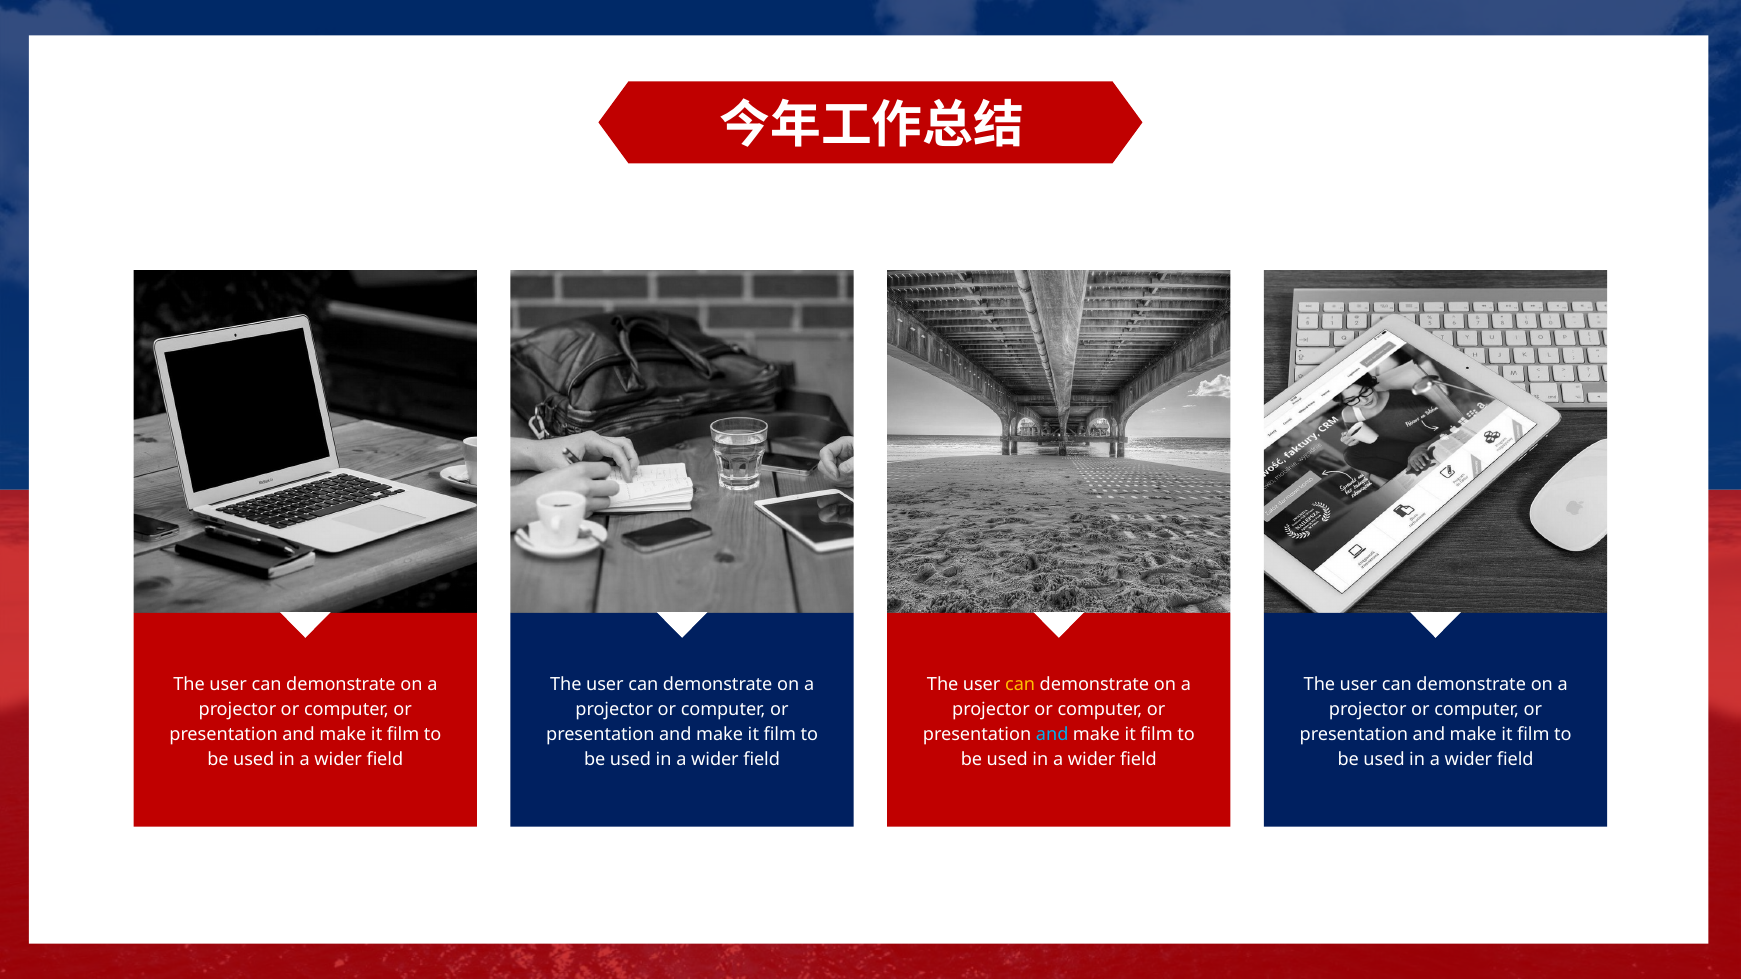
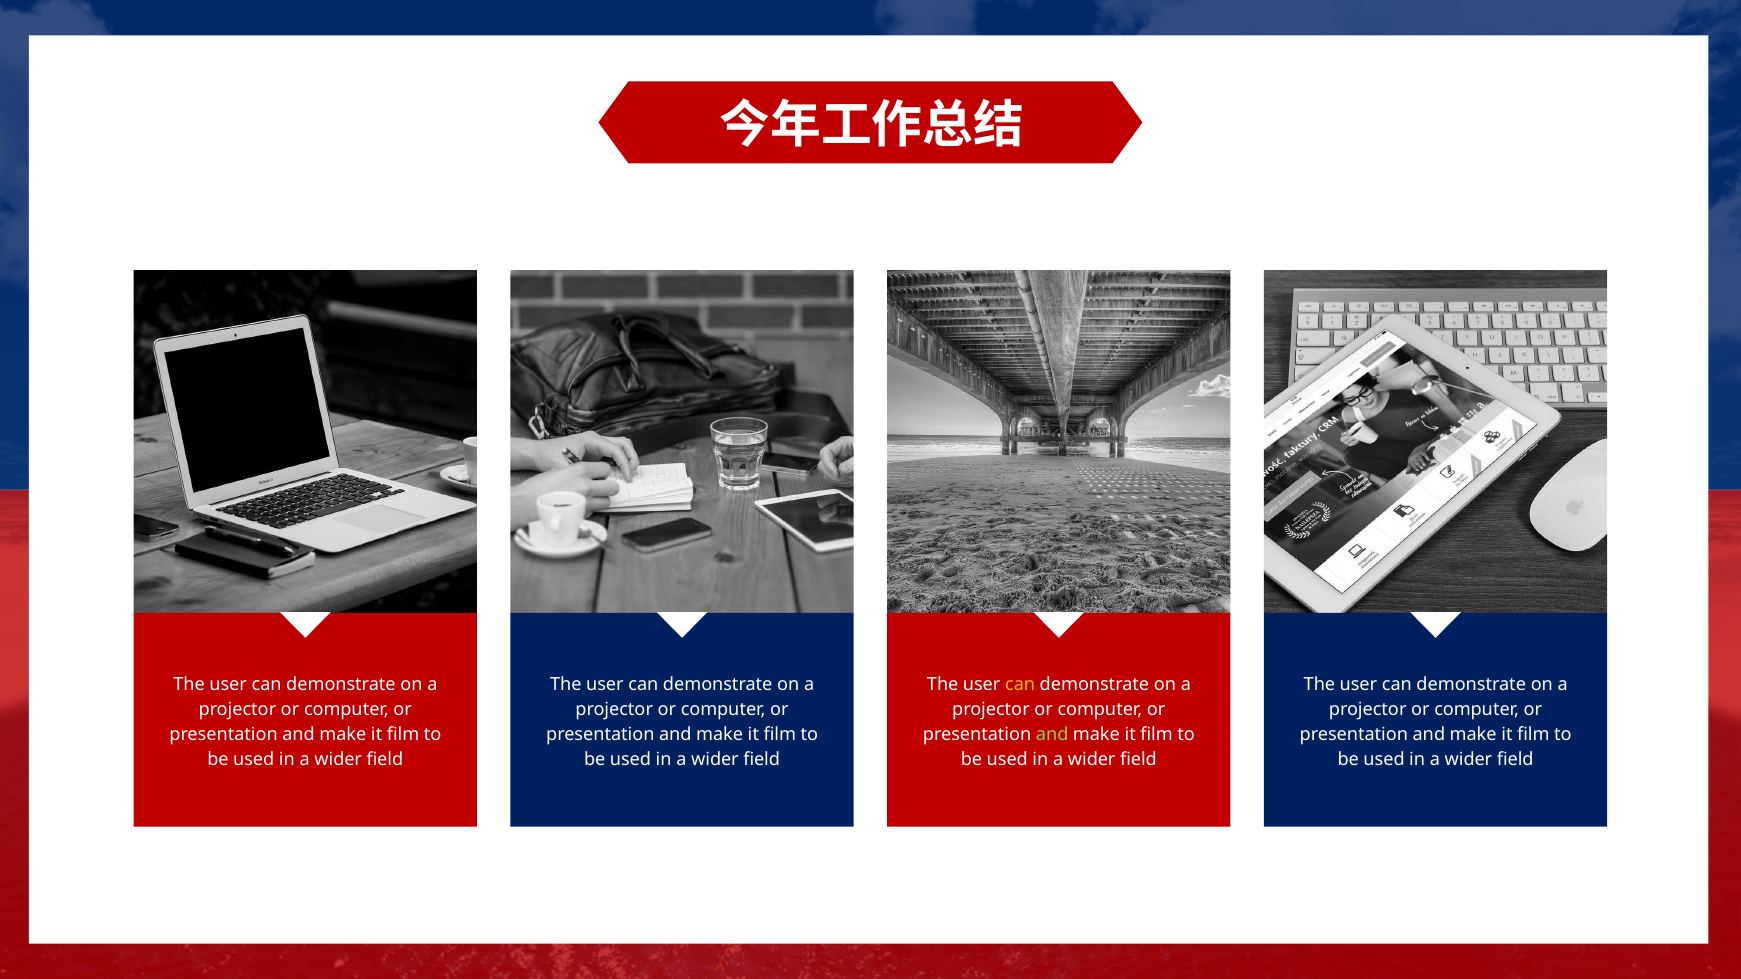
and at (1052, 734) colour: light blue -> light green
